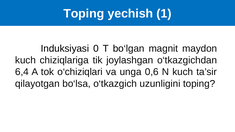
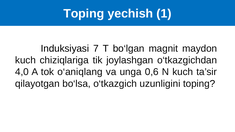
0: 0 -> 7
6,4: 6,4 -> 4,0
o‘chiziqlari: o‘chiziqlari -> o‘aniqlang
